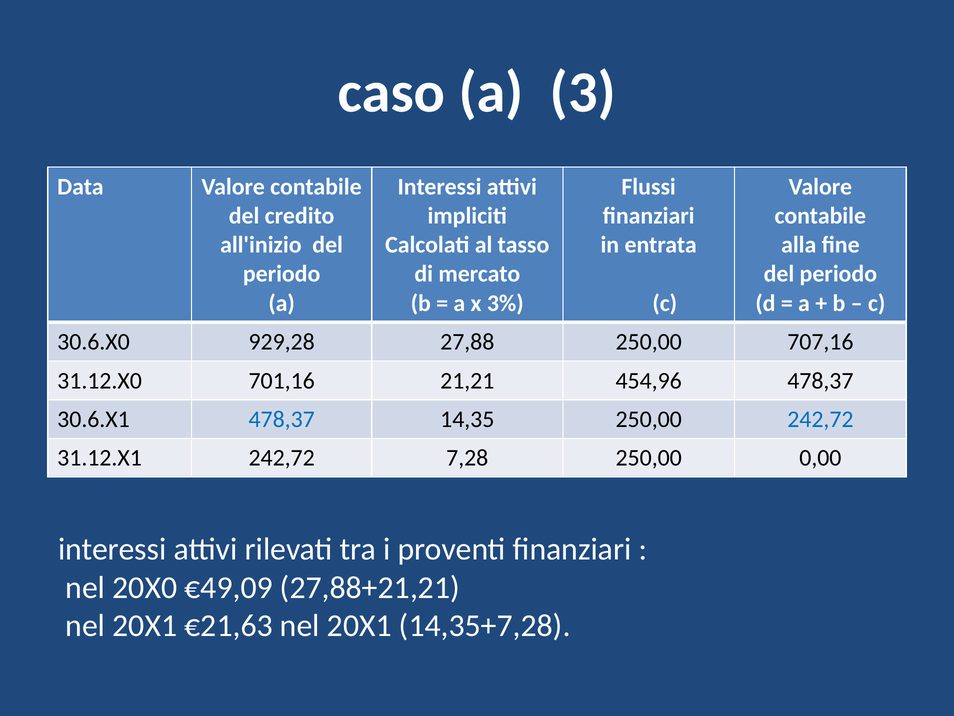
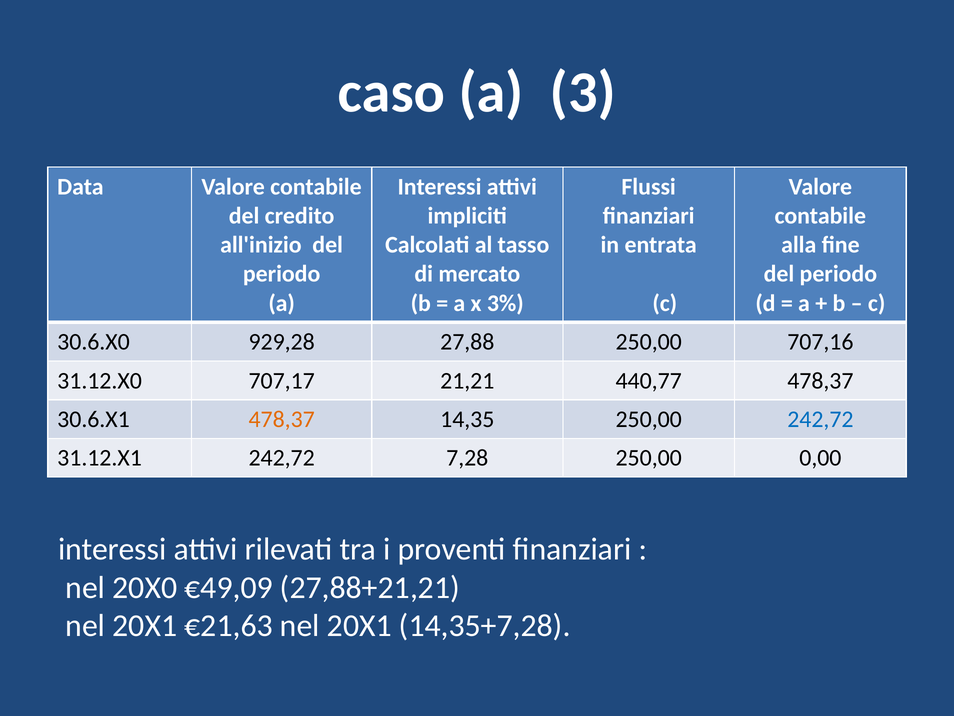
701,16: 701,16 -> 707,17
454,96: 454,96 -> 440,77
478,37 at (282, 419) colour: blue -> orange
